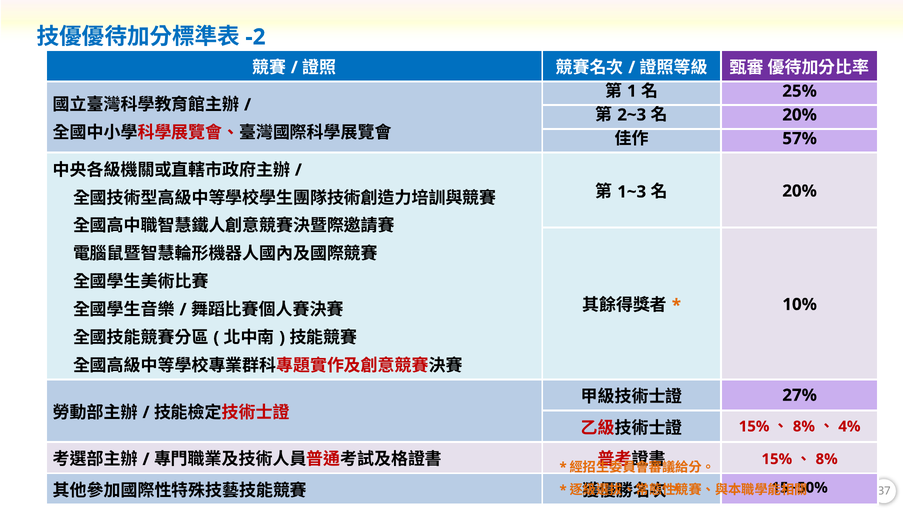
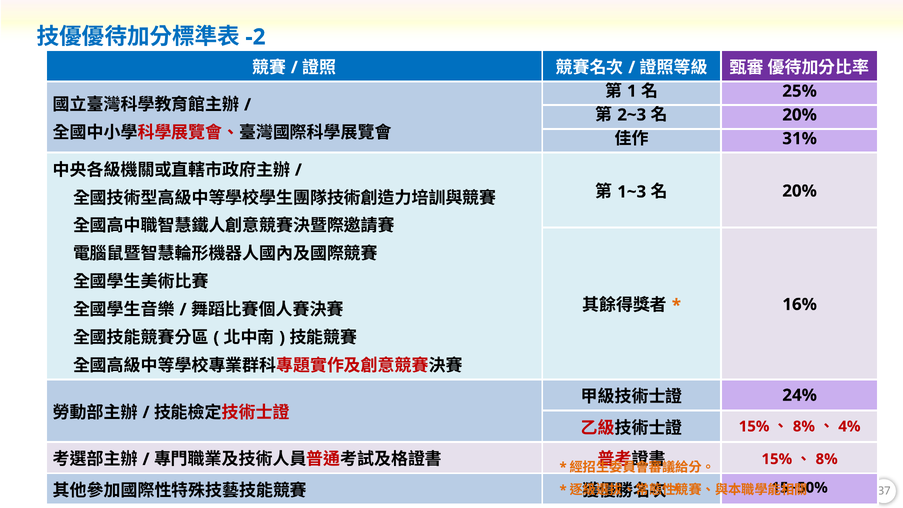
57%: 57% -> 31%
10%: 10% -> 16%
27%: 27% -> 24%
